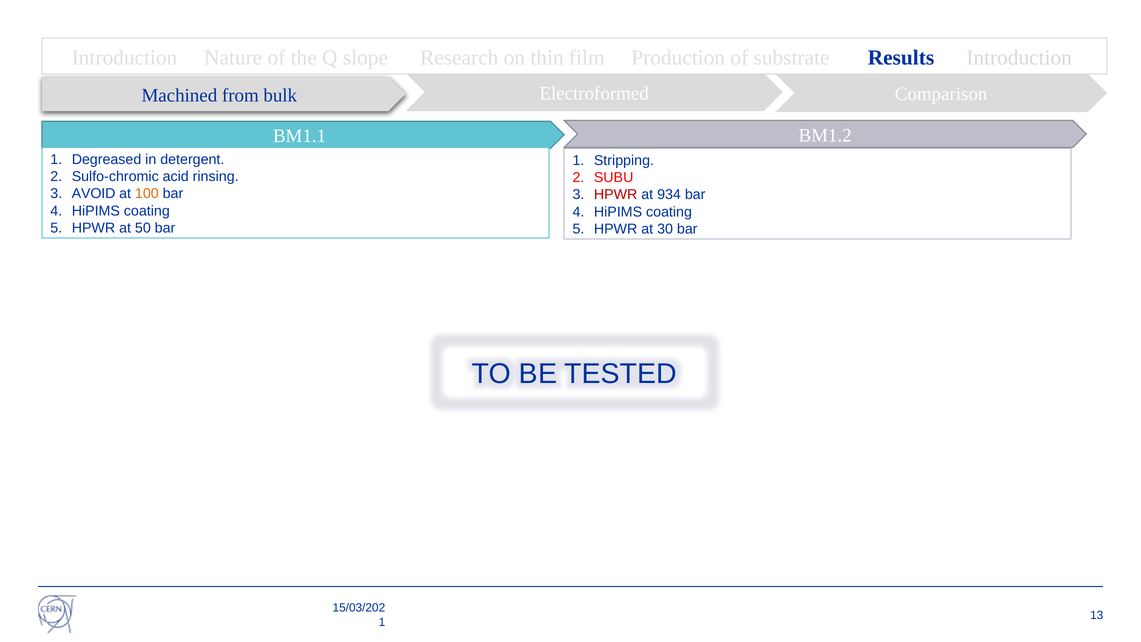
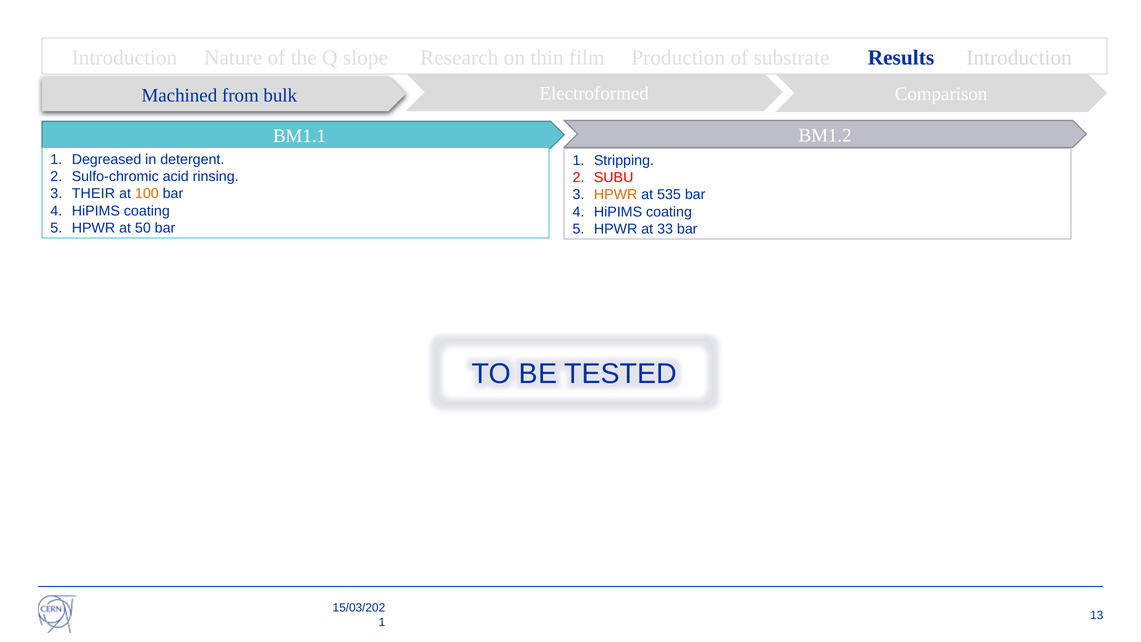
AVOID: AVOID -> THEIR
HPWR at (616, 195) colour: red -> orange
934: 934 -> 535
30: 30 -> 33
